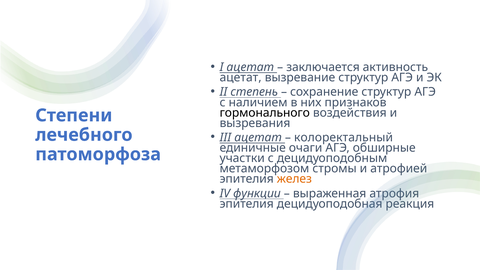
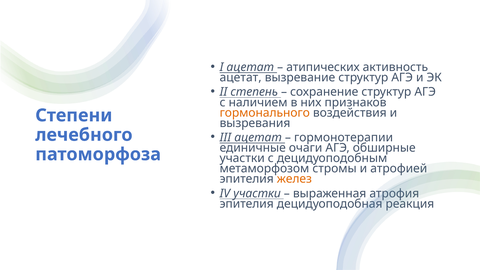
заключается: заключается -> атипических
гормонального colour: black -> orange
колоректальный: колоректальный -> гормонотерапии
IV функции: функции -> участки
